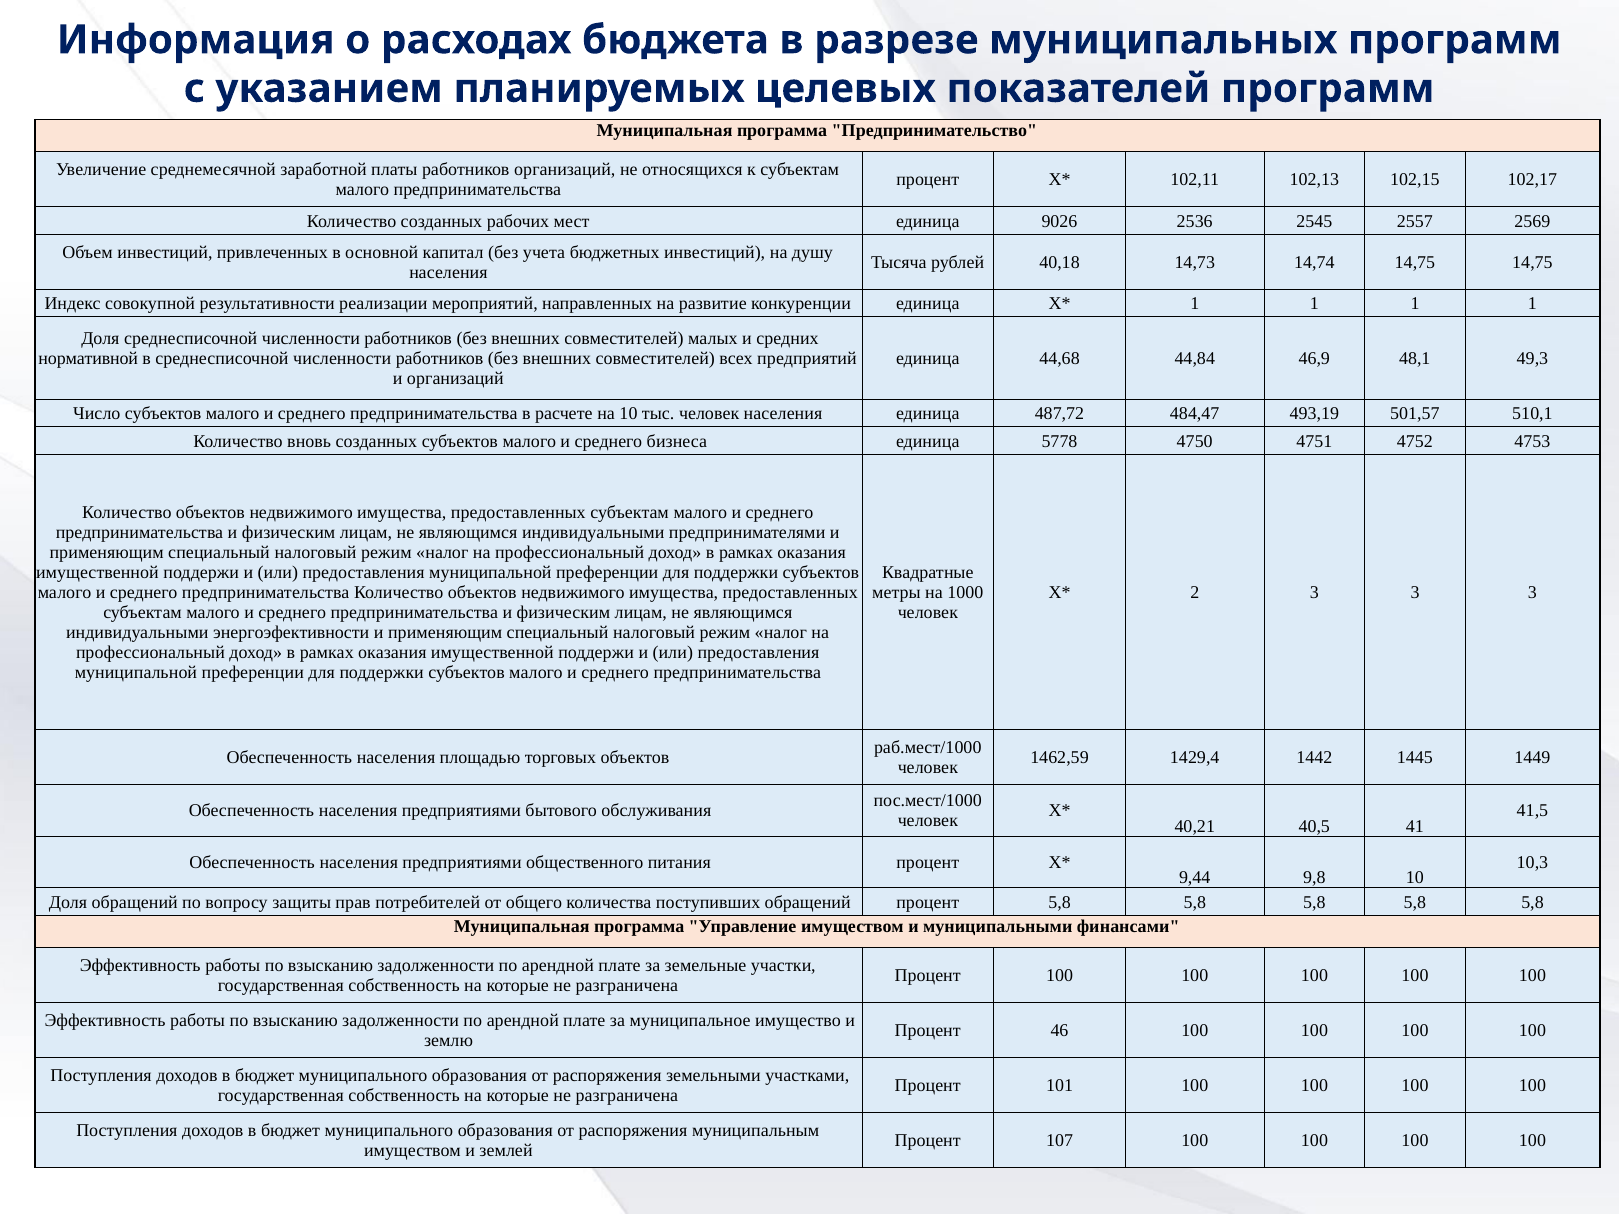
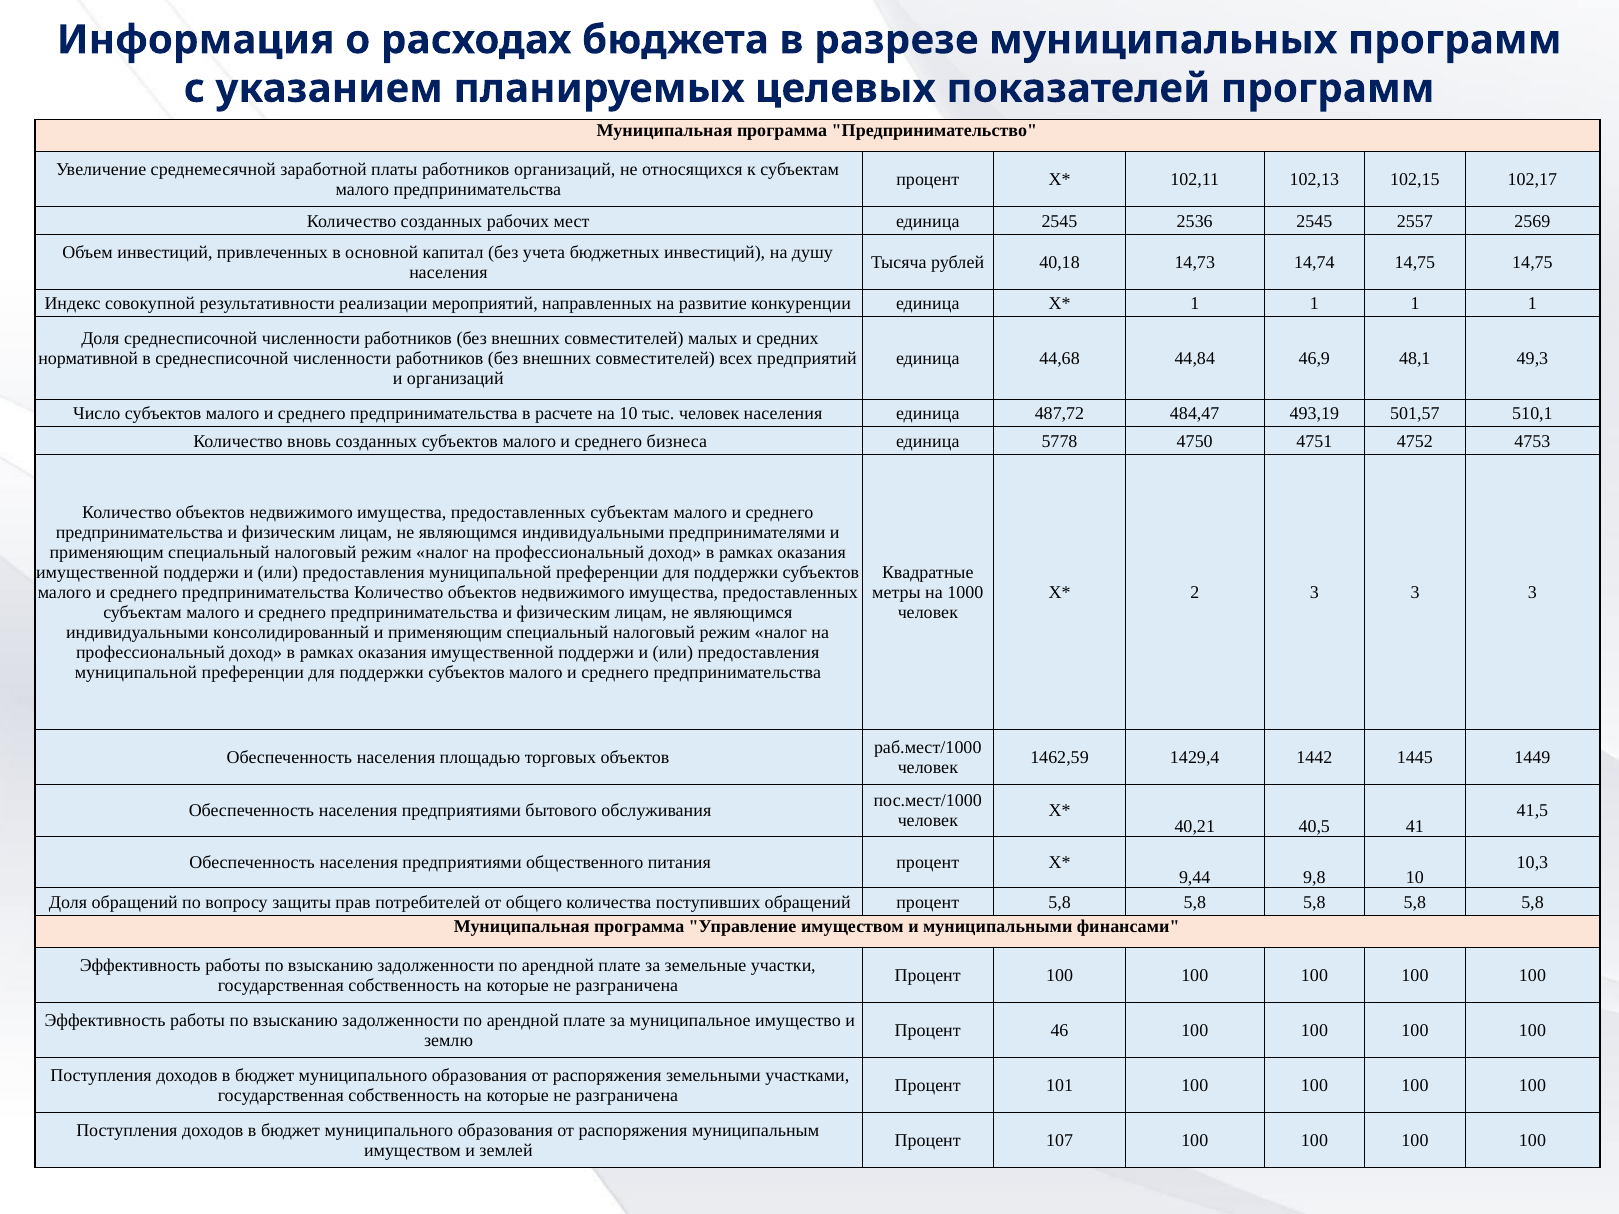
единица 9026: 9026 -> 2545
энергоэфективности: энергоэфективности -> консолидированный
